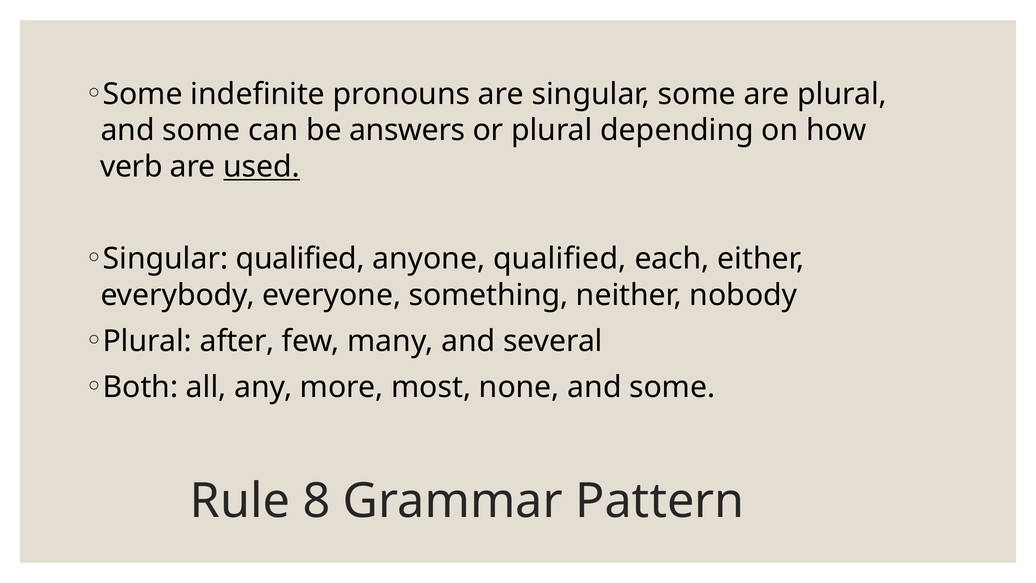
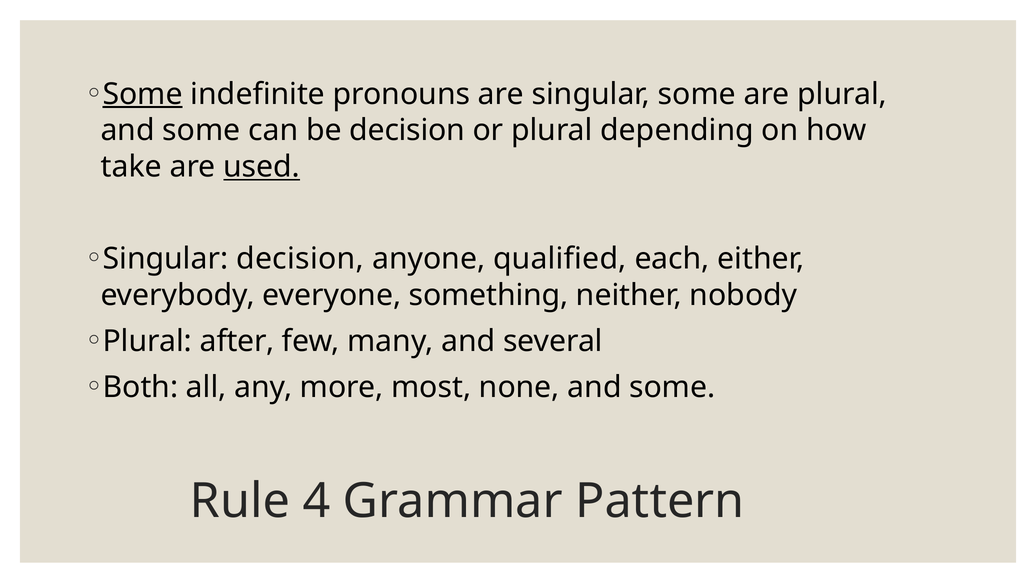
Some at (143, 94) underline: none -> present
be answers: answers -> decision
verb: verb -> take
Singular qualified: qualified -> decision
8: 8 -> 4
